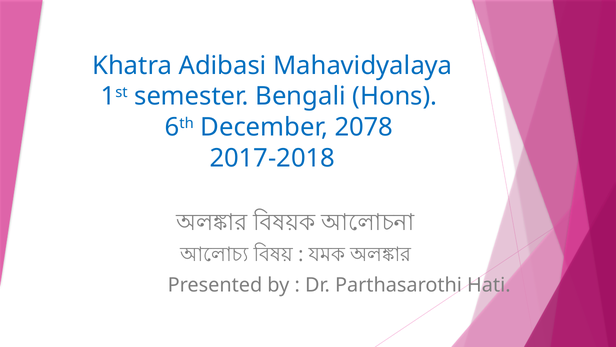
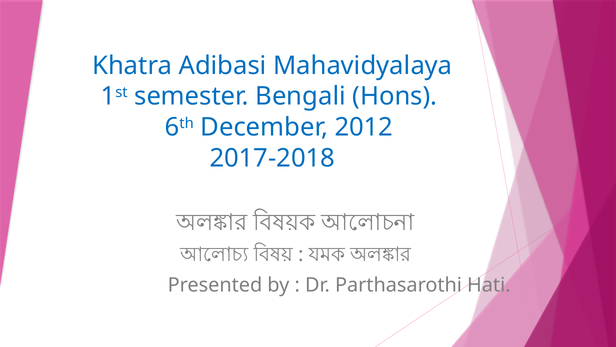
2078: 2078 -> 2012
